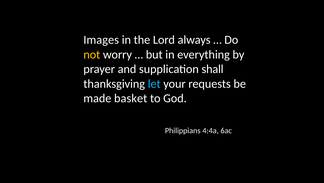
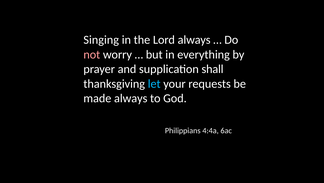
Images: Images -> Singing
not colour: yellow -> pink
made basket: basket -> always
